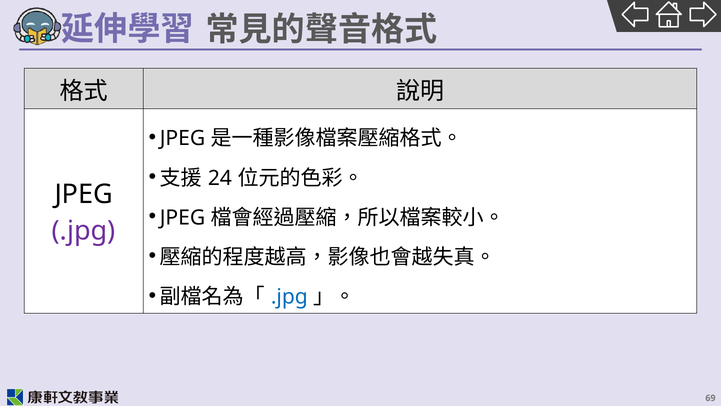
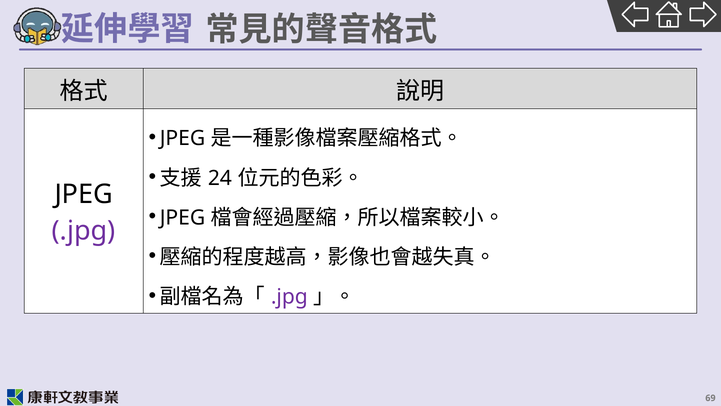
.jpg at (289, 297) colour: blue -> purple
